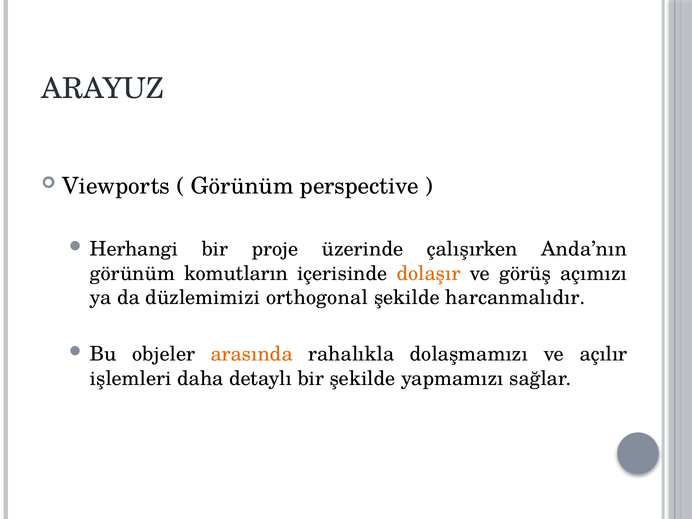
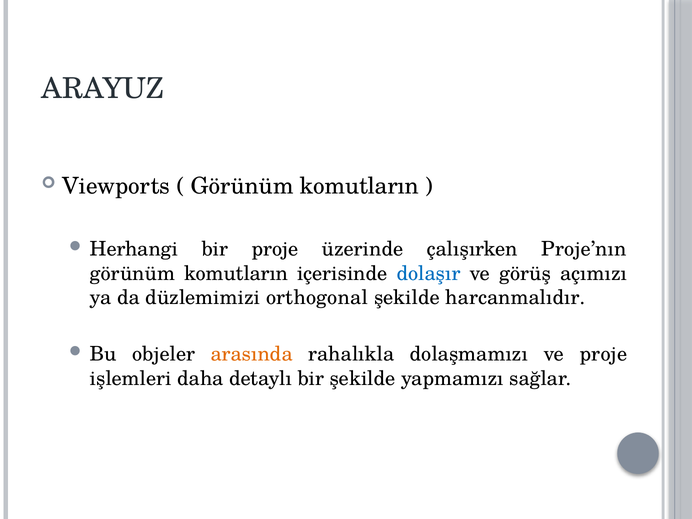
perspective at (359, 186): perspective -> komutların
Anda’nın: Anda’nın -> Proje’nın
dolaşır colour: orange -> blue
ve açılır: açılır -> proje
